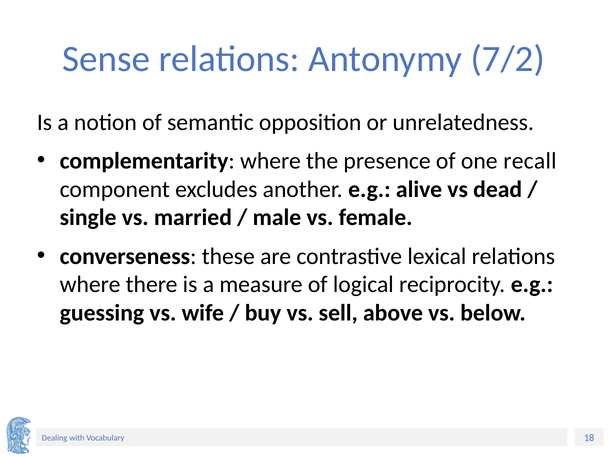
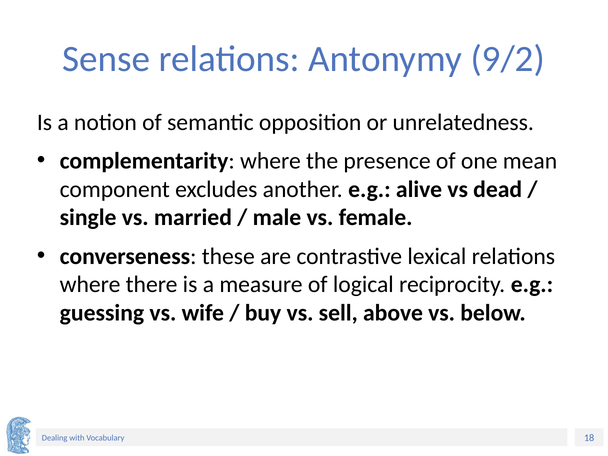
7/2: 7/2 -> 9/2
recall: recall -> mean
